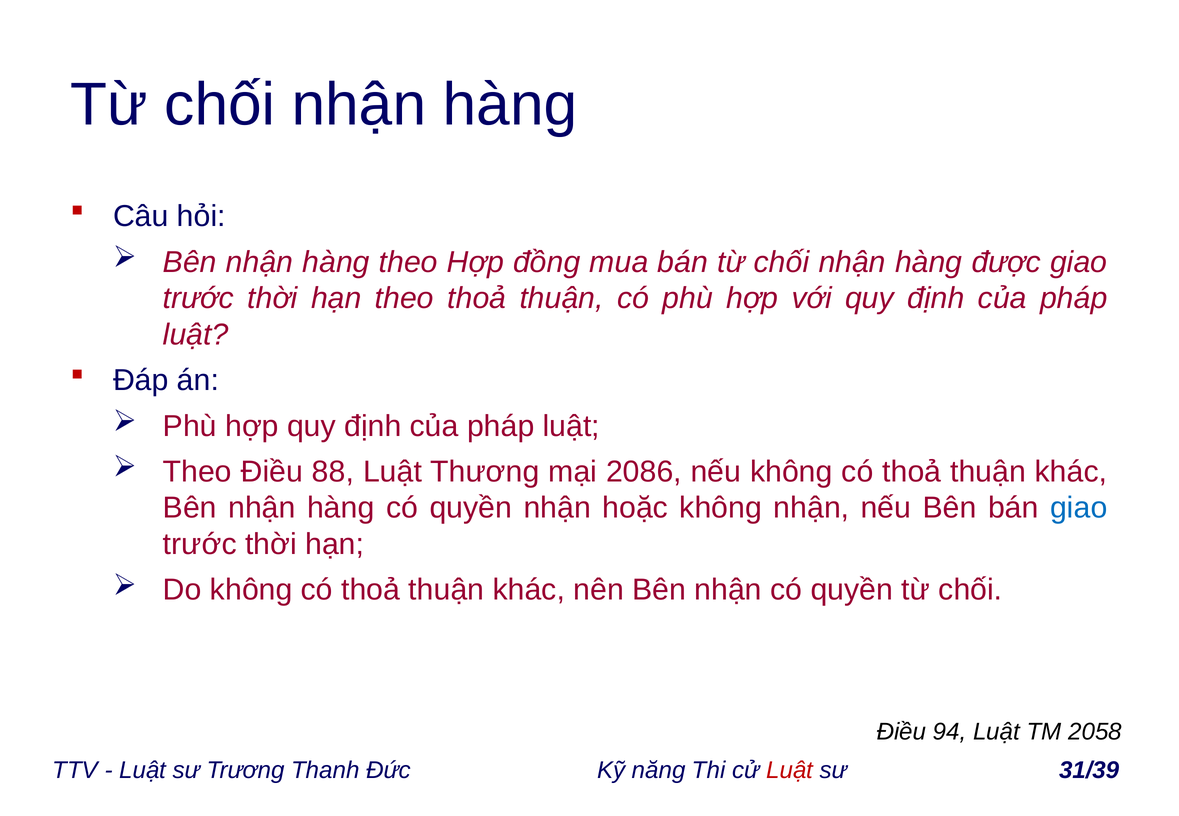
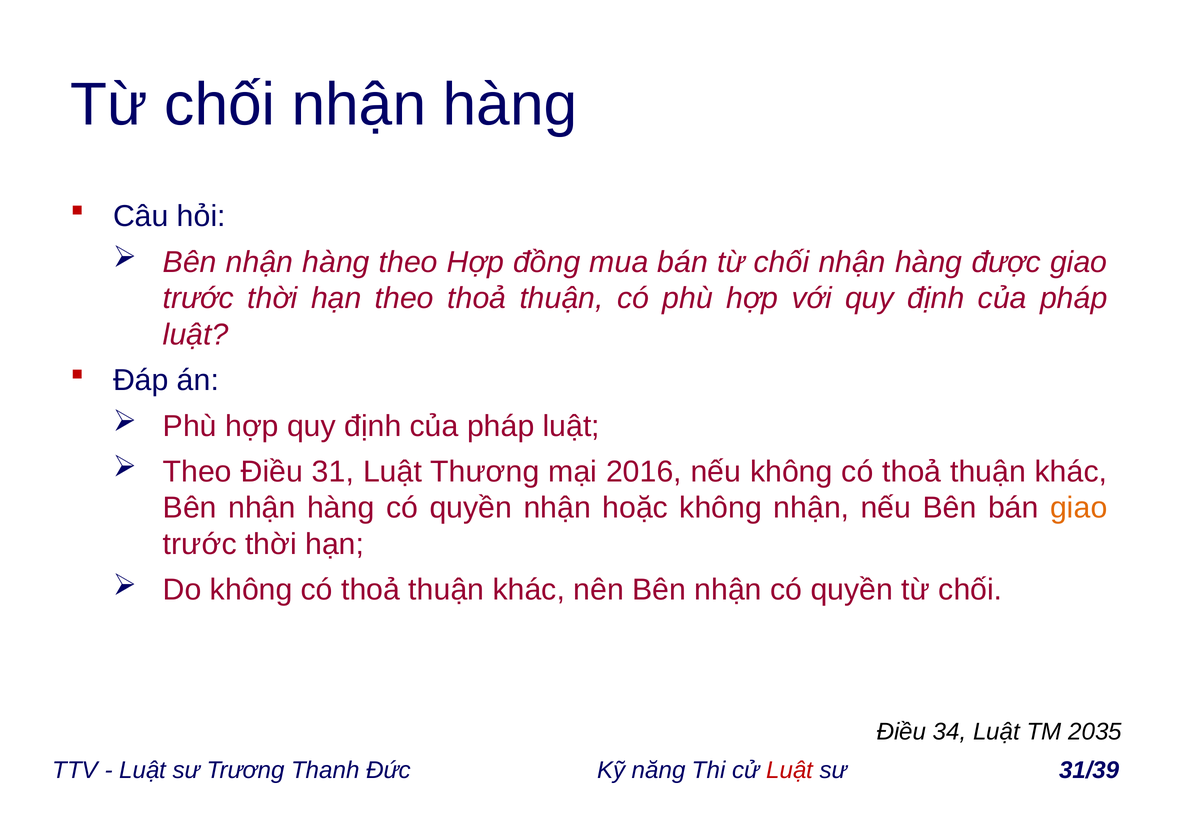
88: 88 -> 31
2086: 2086 -> 2016
giao at (1079, 508) colour: blue -> orange
94: 94 -> 34
2058: 2058 -> 2035
